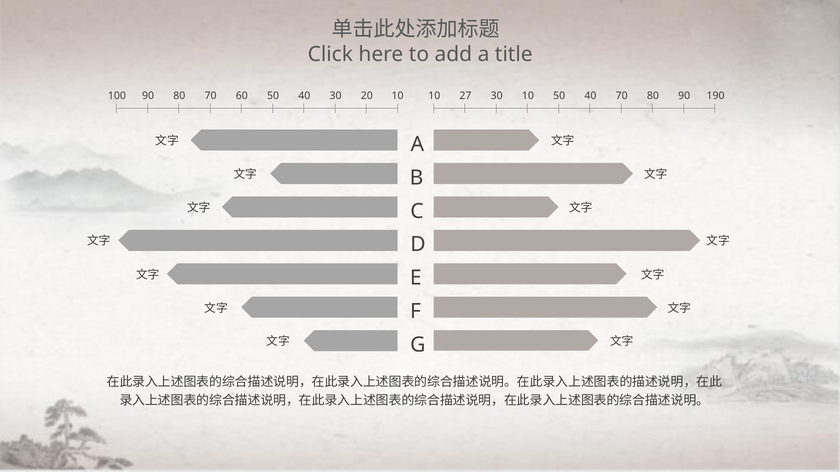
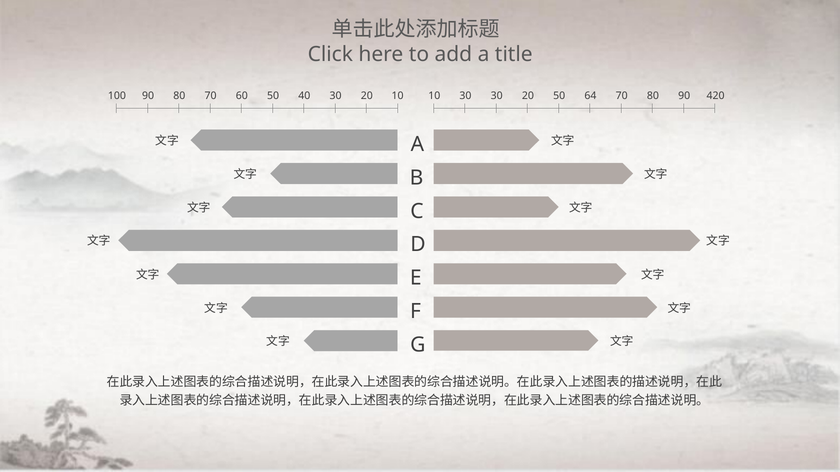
10 27: 27 -> 30
30 10: 10 -> 20
50 40: 40 -> 64
190: 190 -> 420
